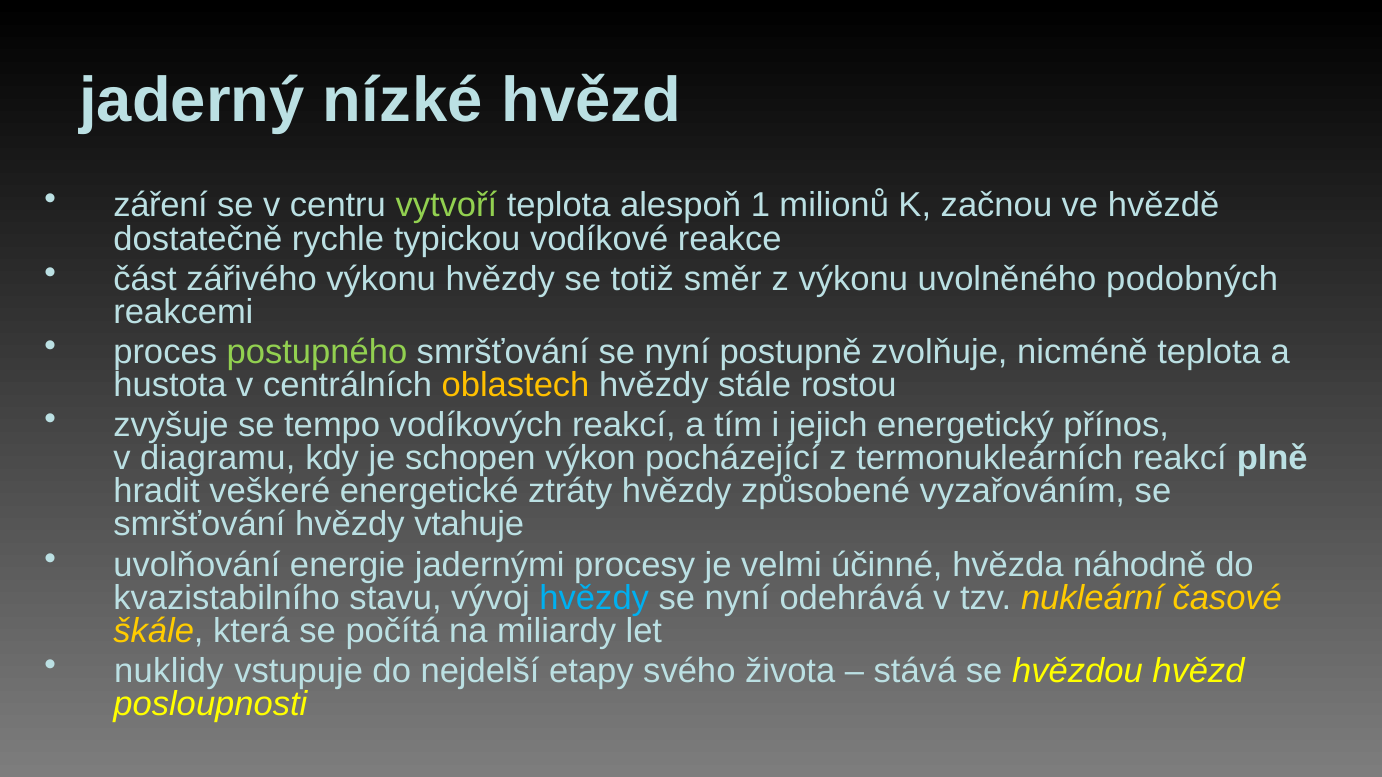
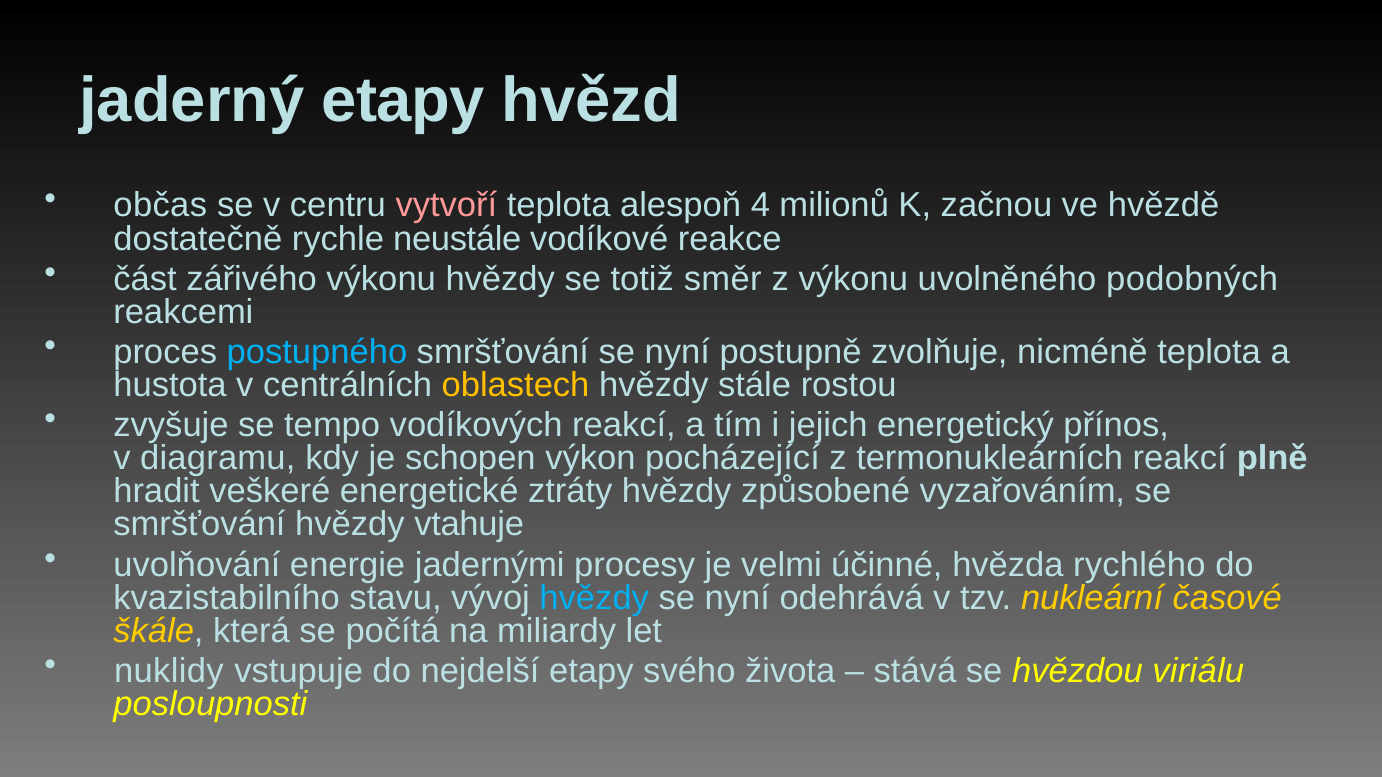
jaderný nízké: nízké -> etapy
záření: záření -> občas
vytvoří colour: light green -> pink
1: 1 -> 4
typickou: typickou -> neustále
postupného colour: light green -> light blue
náhodně: náhodně -> rychlého
hvězdou hvězd: hvězd -> viriálu
